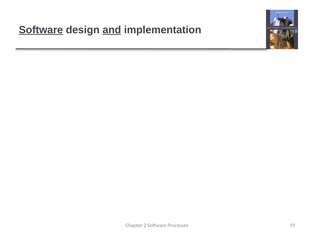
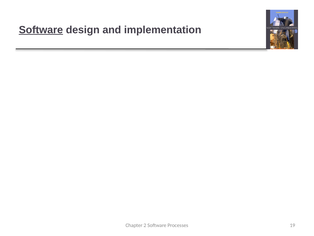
and at (112, 30) underline: present -> none
